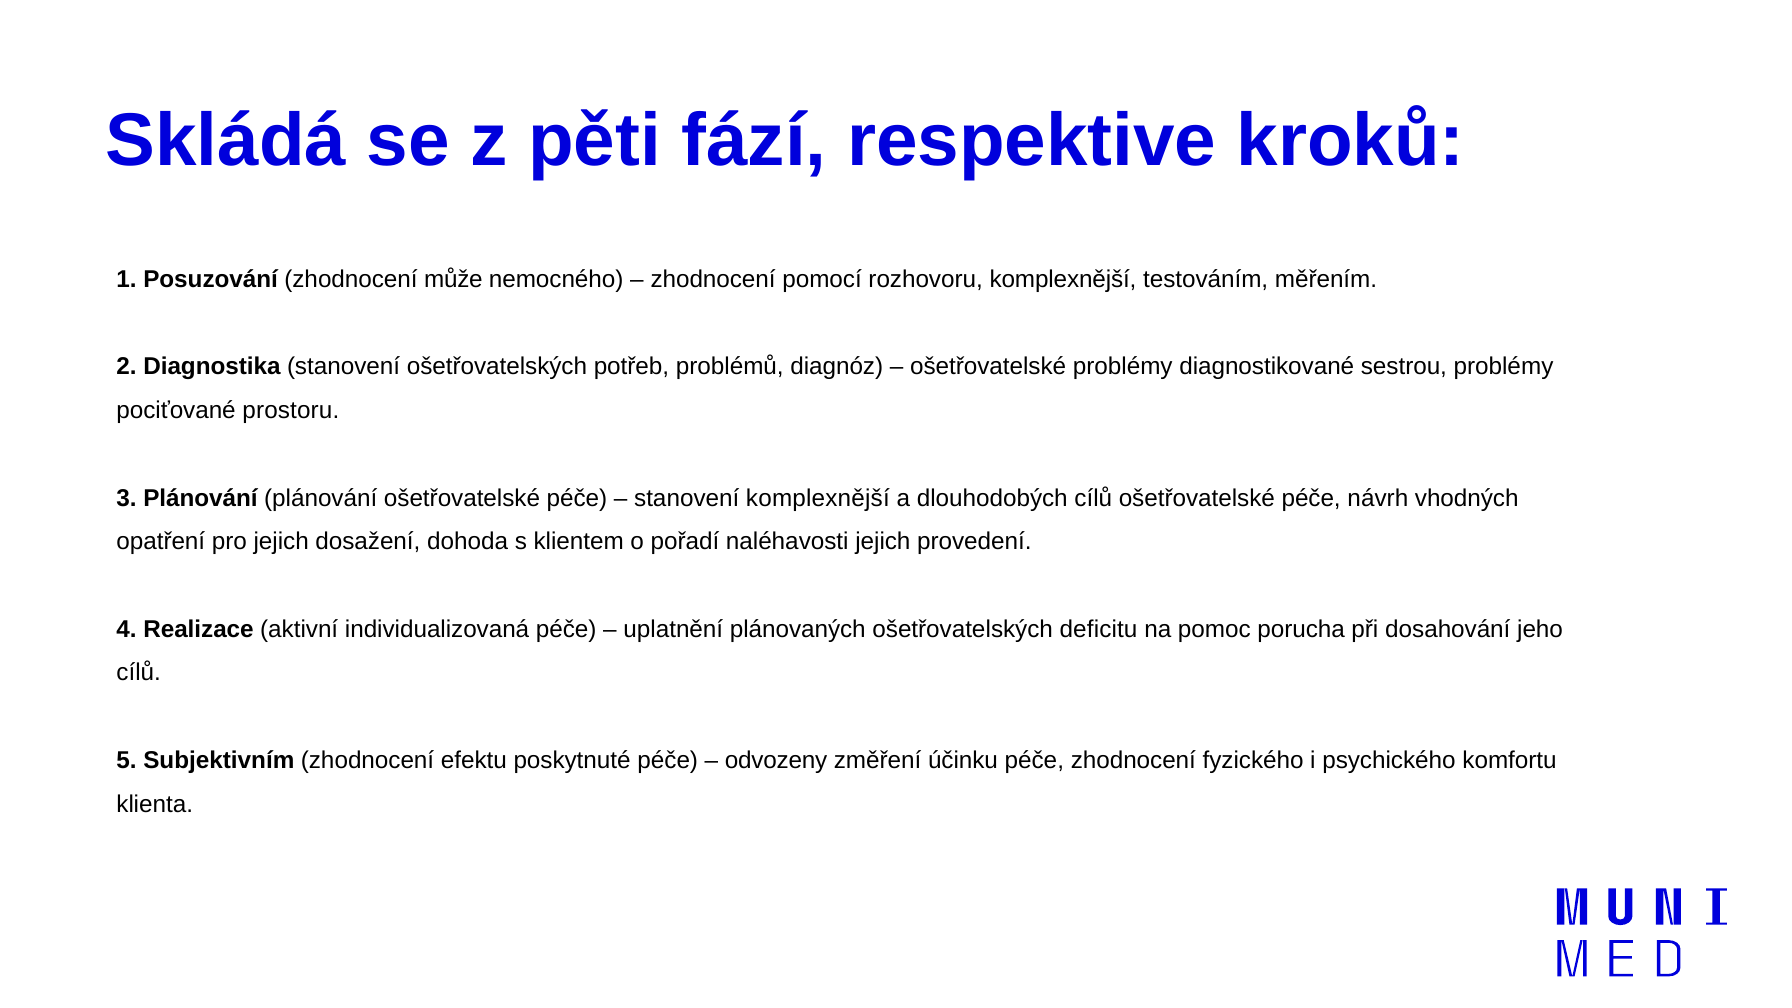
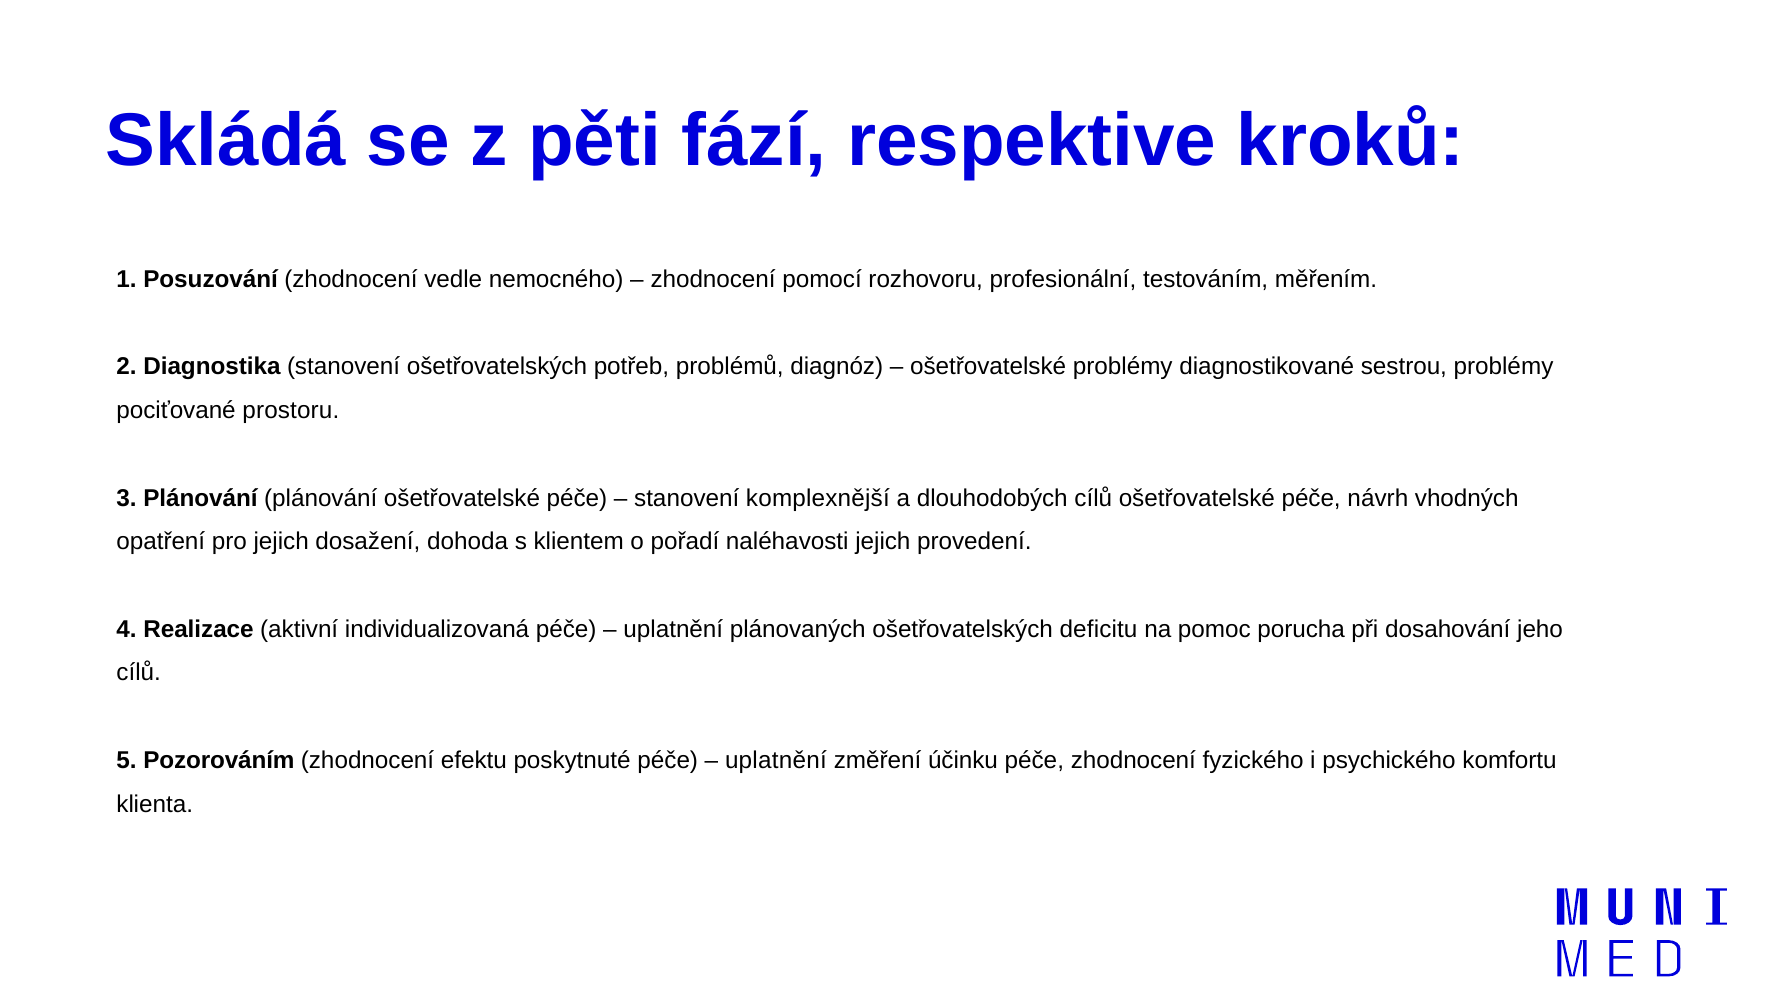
může: může -> vedle
rozhovoru komplexnější: komplexnější -> profesionální
Subjektivním: Subjektivním -> Pozorováním
odvozeny at (776, 760): odvozeny -> uplatnění
